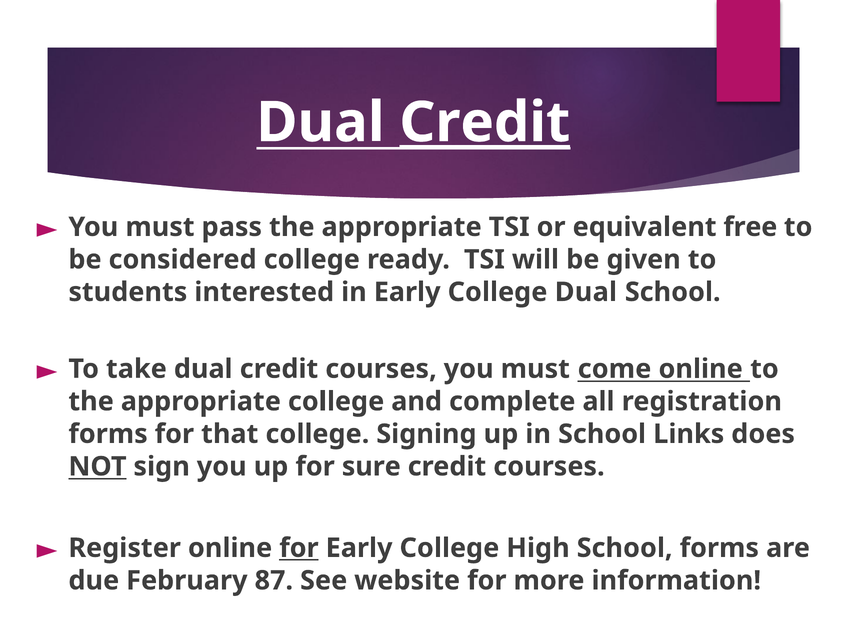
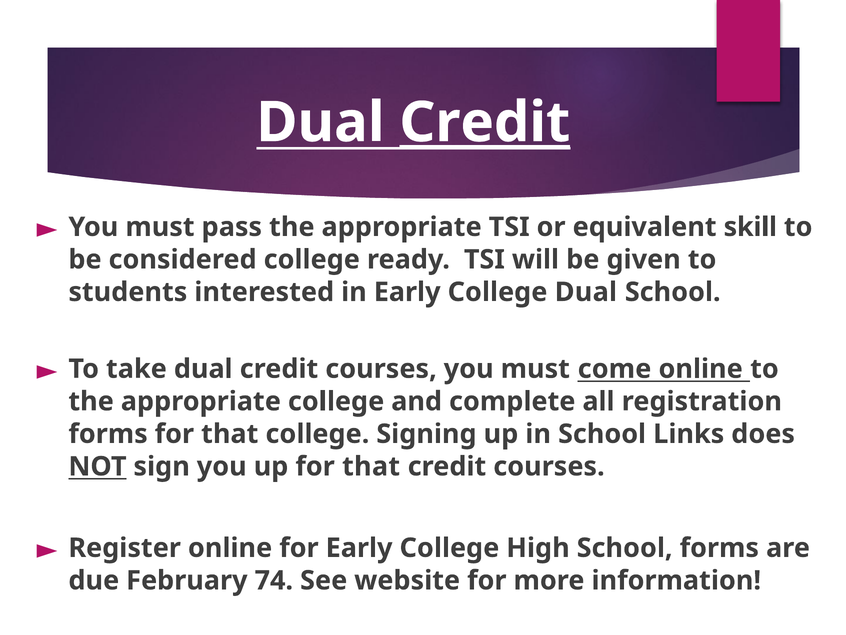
free: free -> skill
up for sure: sure -> that
for at (299, 548) underline: present -> none
87: 87 -> 74
